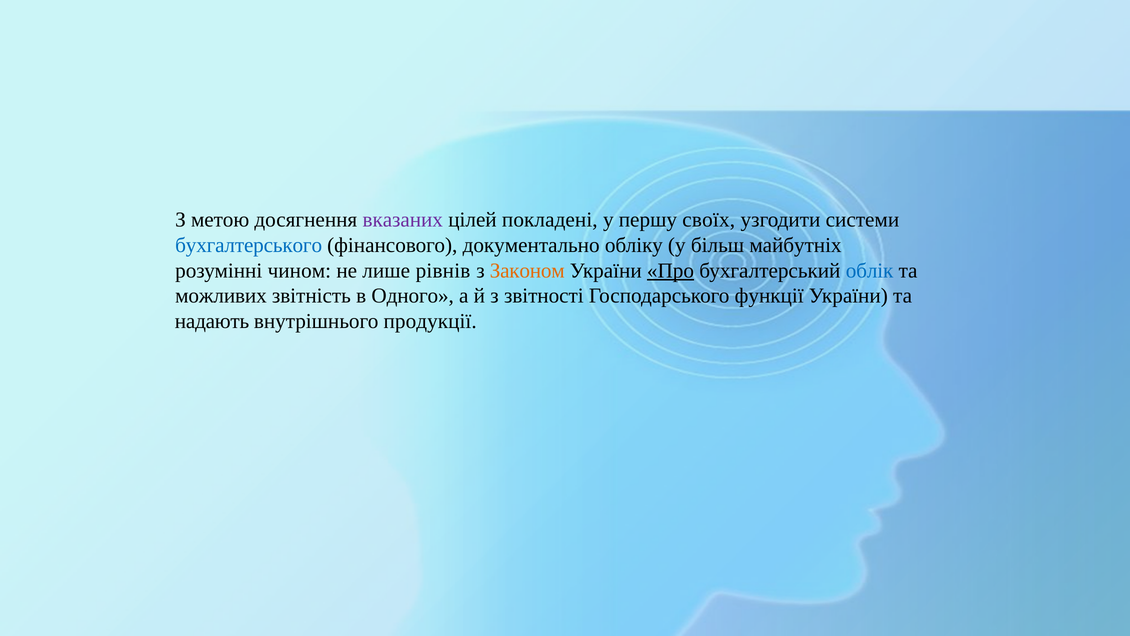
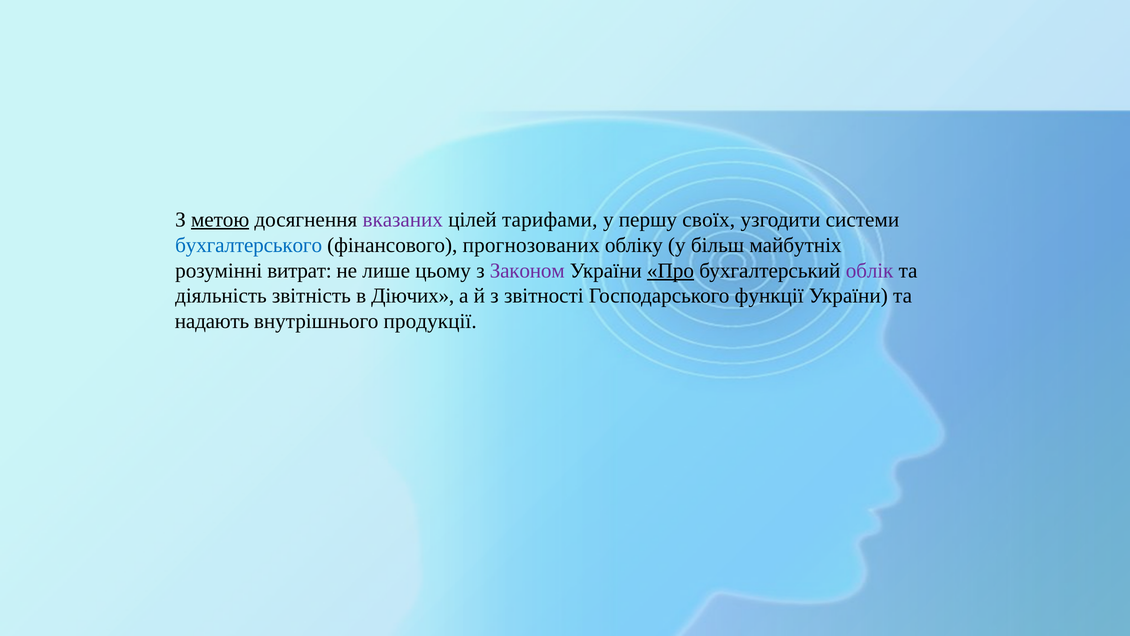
метою underline: none -> present
покладені: покладені -> тарифами
документально: документально -> прогнозованих
чином: чином -> витрат
рівнів: рівнів -> цьому
Законом colour: orange -> purple
облік colour: blue -> purple
можливих: можливих -> діяльність
Одного: Одного -> Діючих
